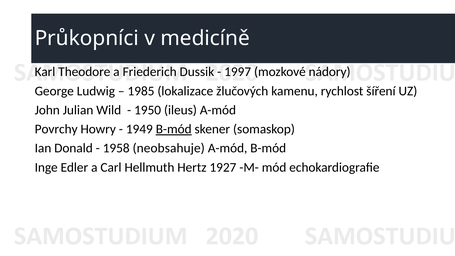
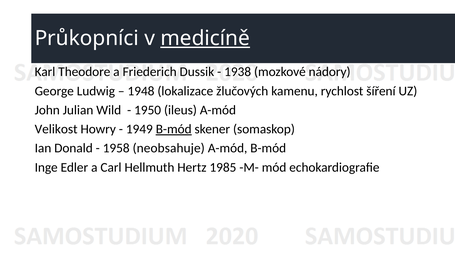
medicíně underline: none -> present
1997: 1997 -> 1938
1985: 1985 -> 1948
Povrchy: Povrchy -> Velikost
1927: 1927 -> 1985
